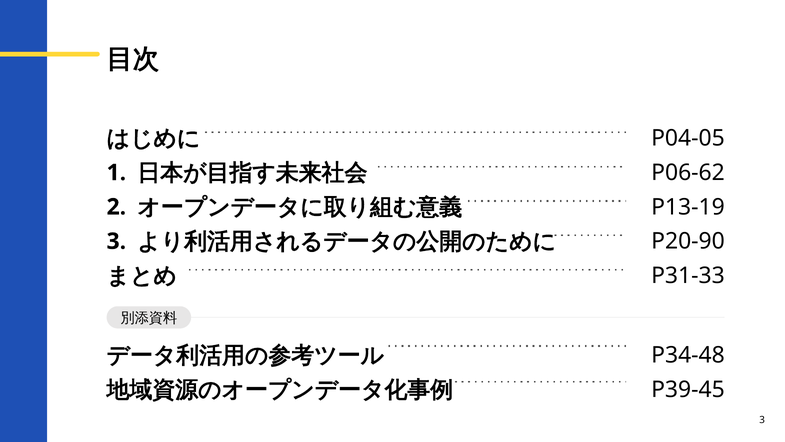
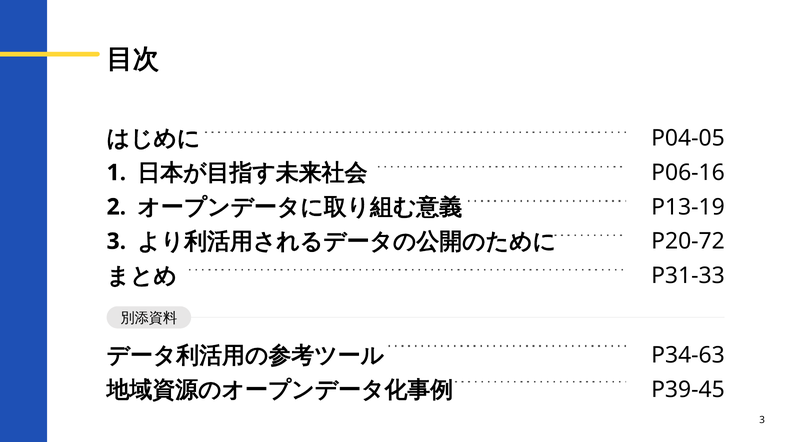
P06-62: P06-62 -> P06-16
P20-90: P20-90 -> P20-72
P34-48: P34-48 -> P34-63
